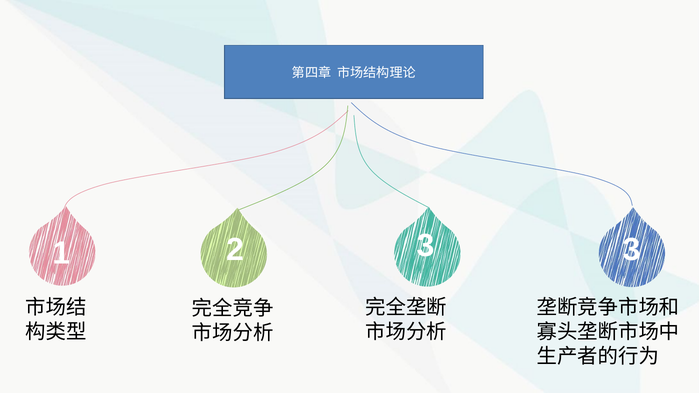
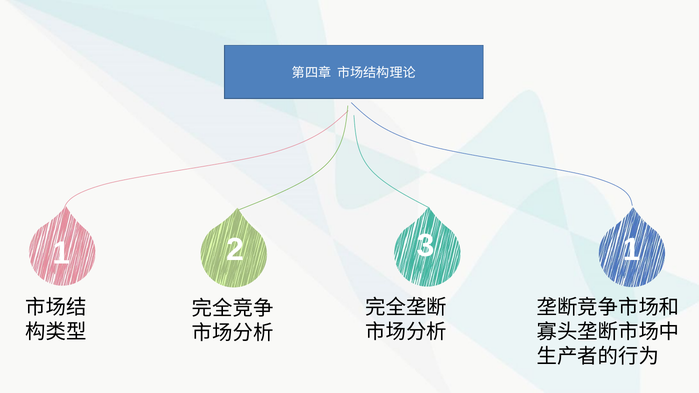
2 3: 3 -> 1
